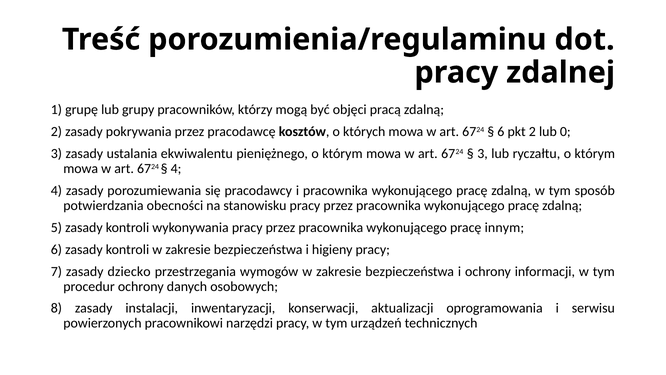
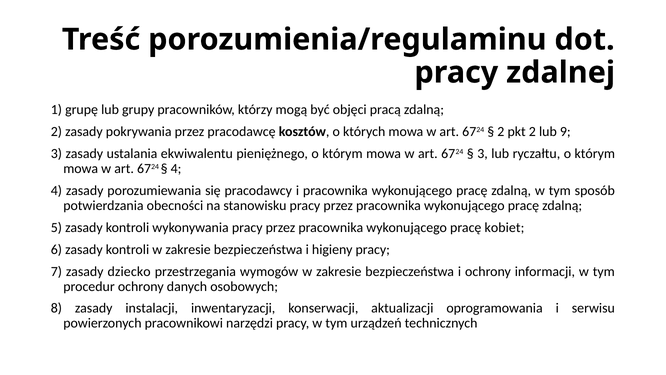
6 at (501, 132): 6 -> 2
0: 0 -> 9
innym: innym -> kobiet
